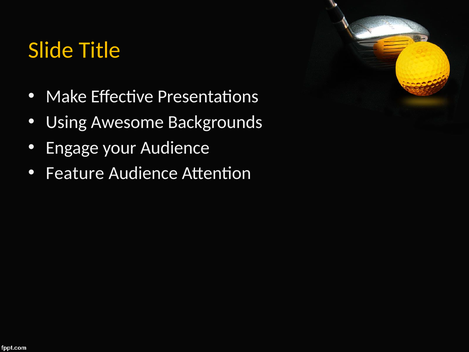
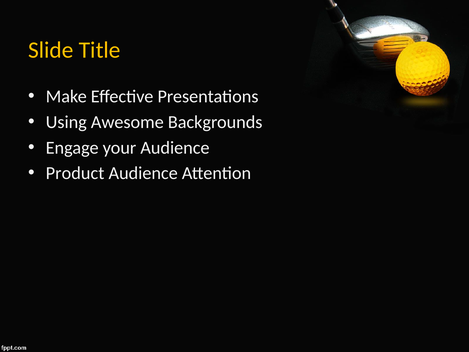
Feature: Feature -> Product
